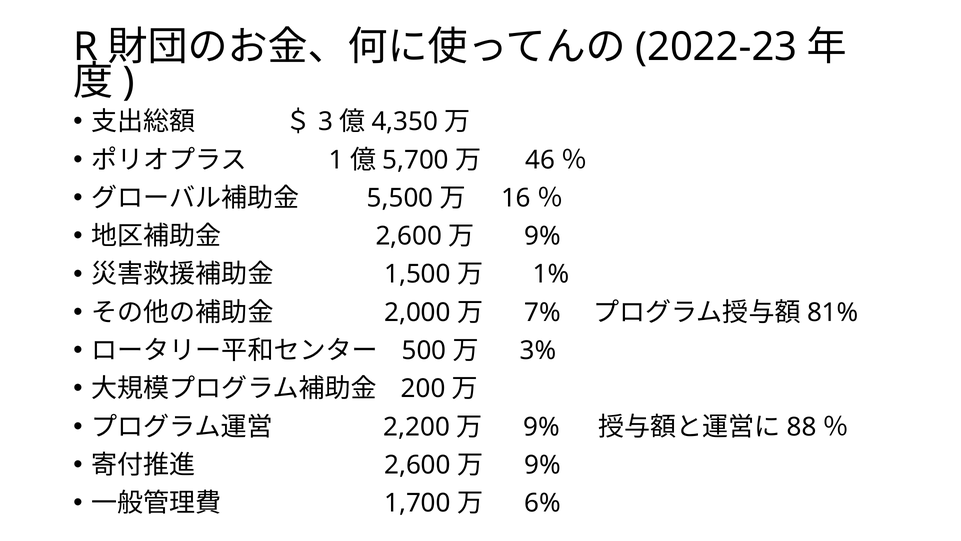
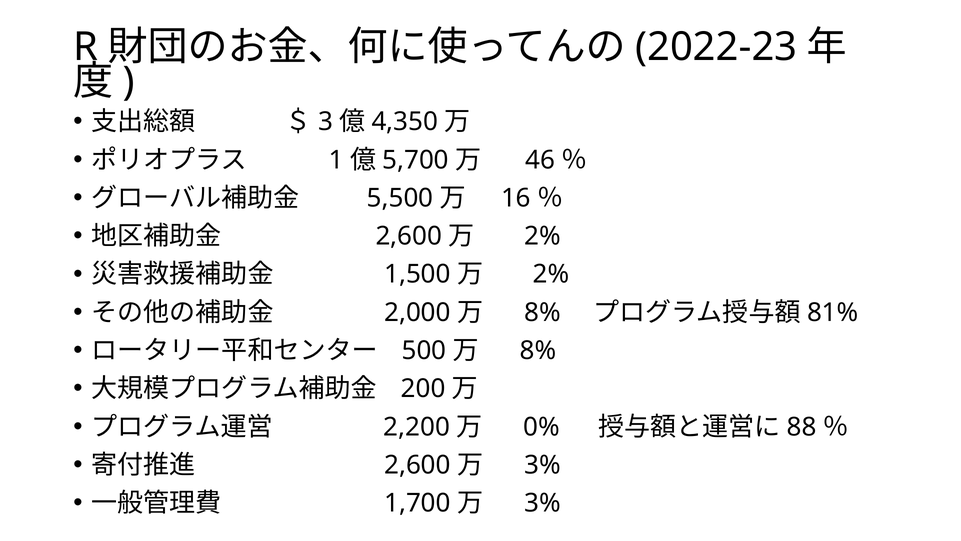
9% at (542, 236): 9% -> 2%
1% at (551, 274): 1% -> 2%
7% at (543, 312): 7% -> 8%
3% at (538, 350): 3% -> 8%
9% at (542, 427): 9% -> 0%
9% at (543, 465): 9% -> 3%
6% at (543, 503): 6% -> 3%
